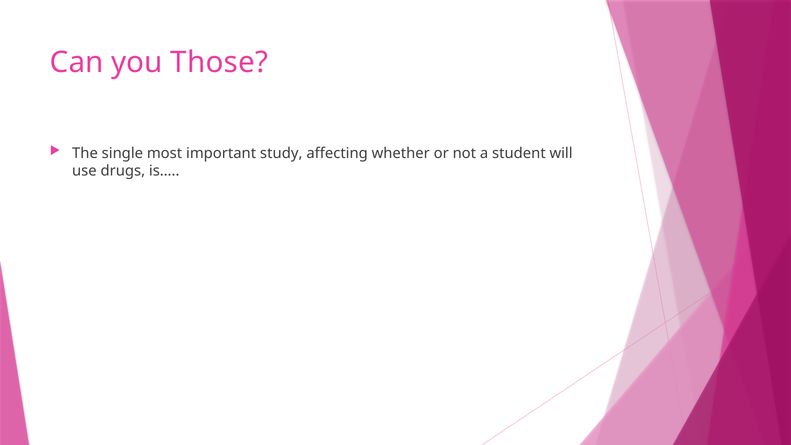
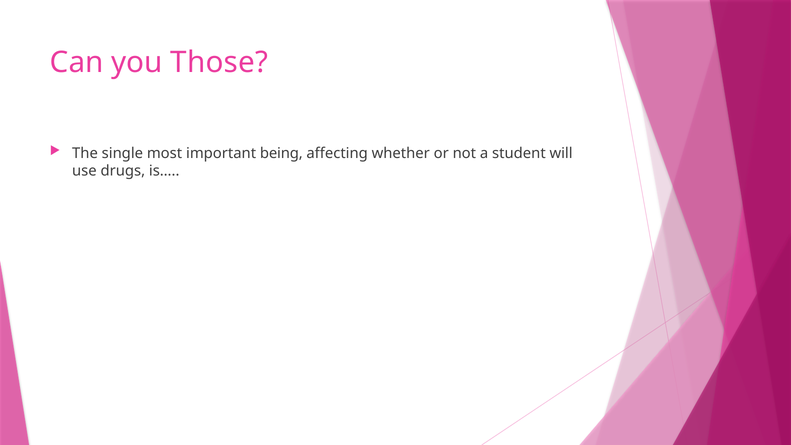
study: study -> being
